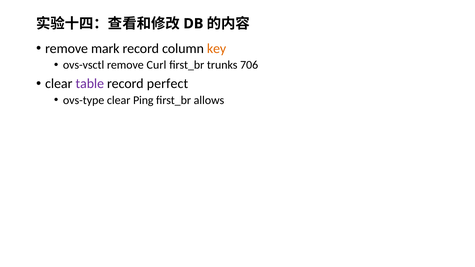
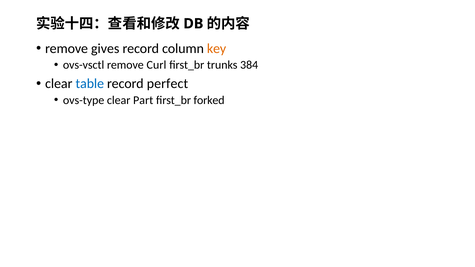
mark: mark -> gives
706: 706 -> 384
table colour: purple -> blue
Ping: Ping -> Part
allows: allows -> forked
